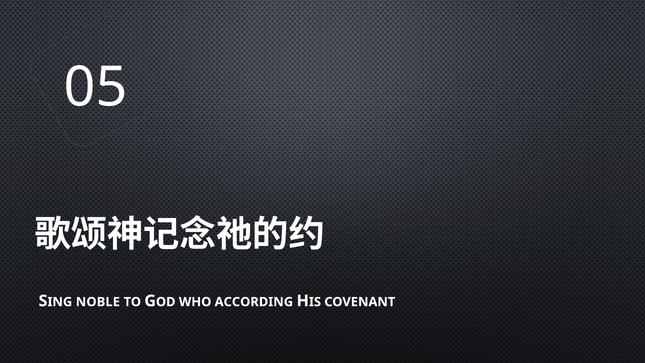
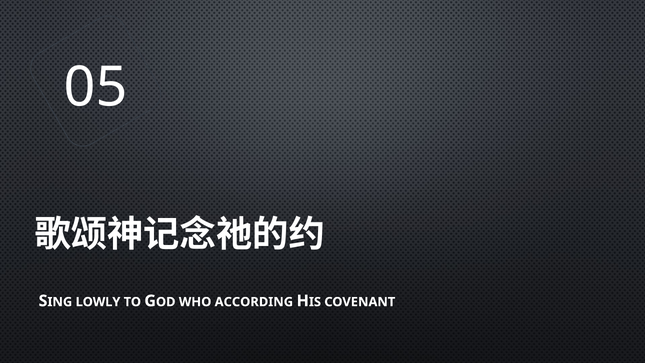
NOBLE: NOBLE -> LOWLY
